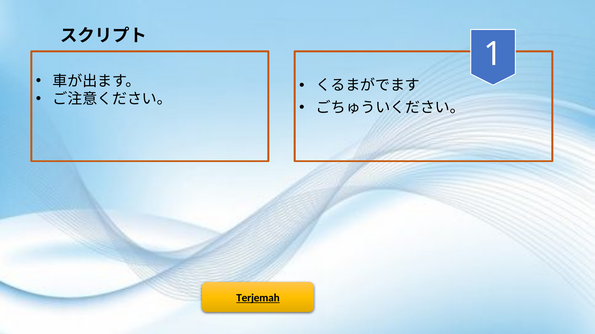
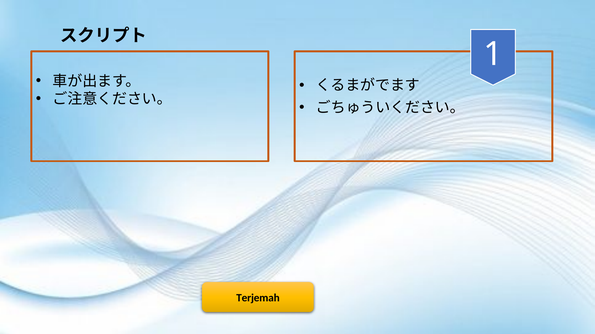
Terjemah underline: present -> none
